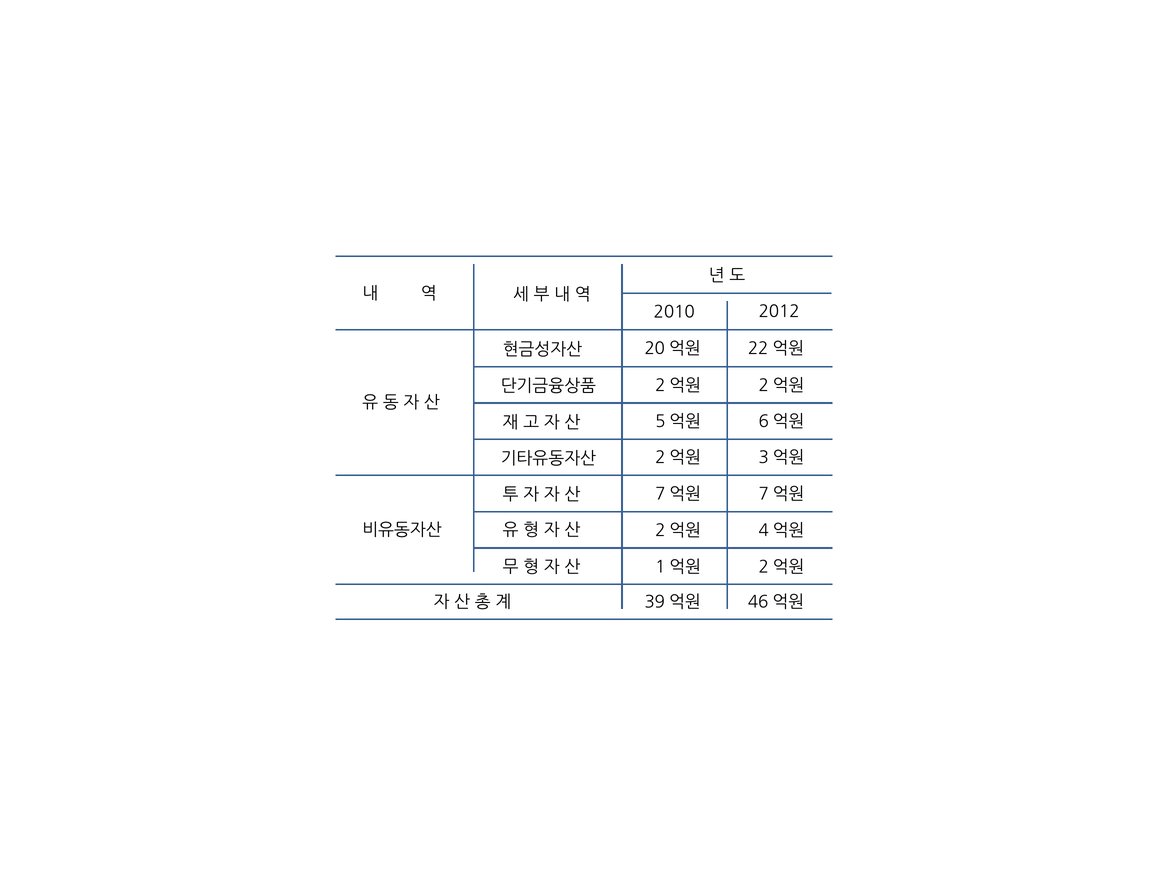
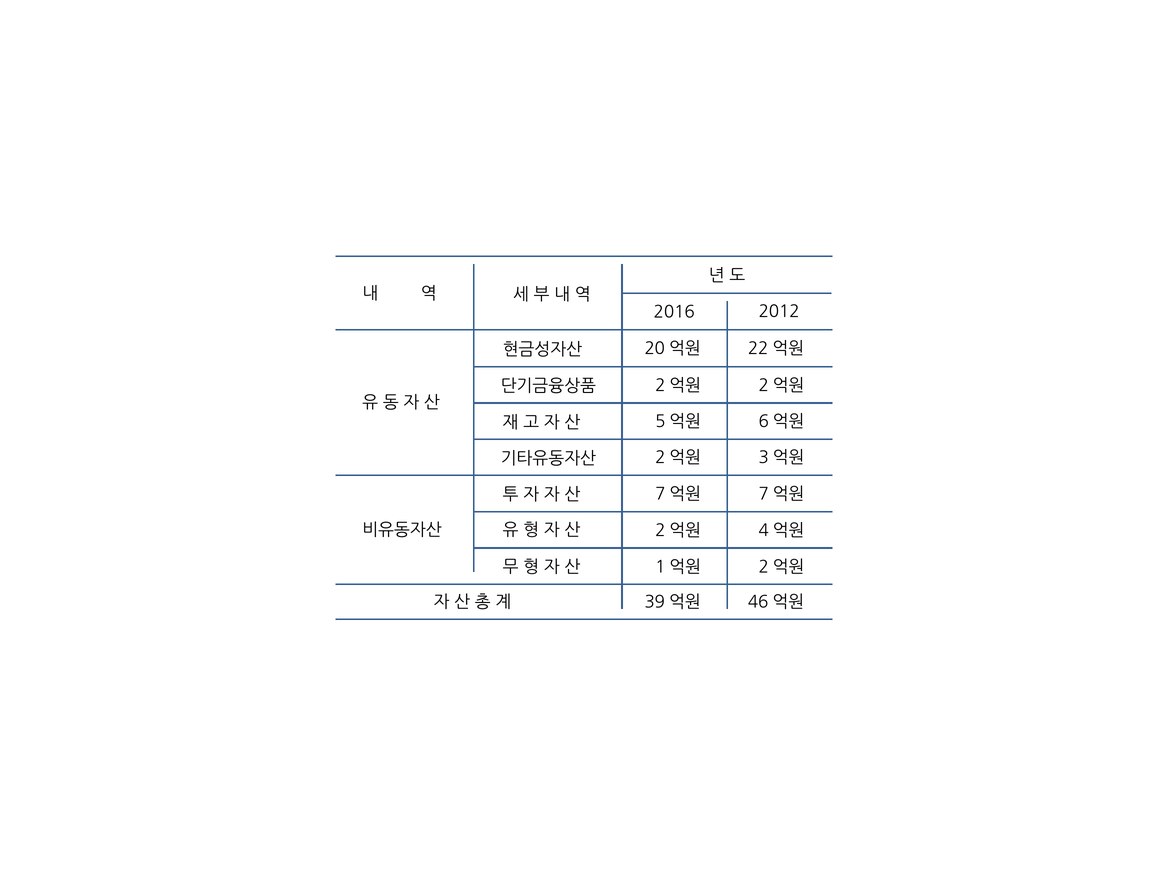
2010: 2010 -> 2016
